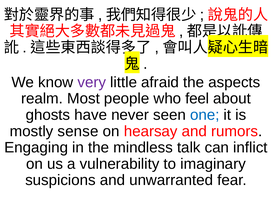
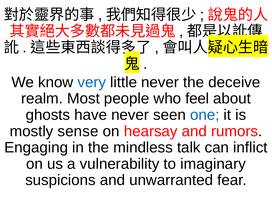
very colour: purple -> blue
little afraid: afraid -> never
aspects: aspects -> deceive
